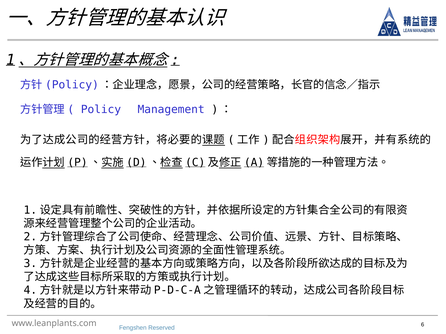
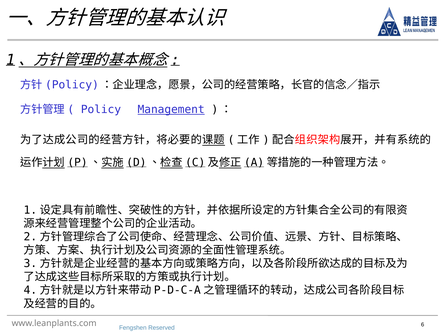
Management underline: none -> present
